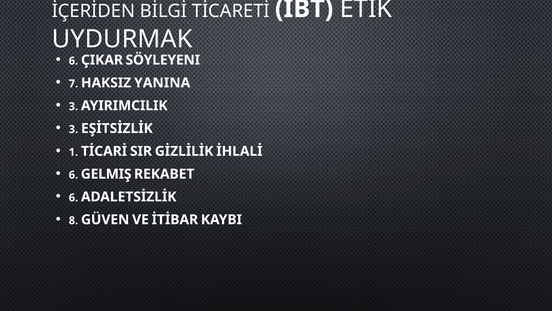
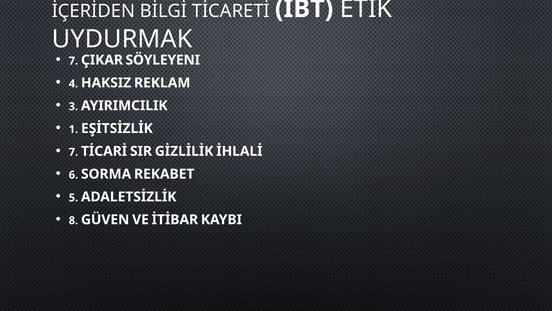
6 at (73, 61): 6 -> 7
7: 7 -> 4
YANINA: YANINA -> REKLAM
3 at (73, 129): 3 -> 1
1 at (73, 152): 1 -> 7
GELMIŞ: GELMIŞ -> SORMA
6 at (73, 197): 6 -> 5
